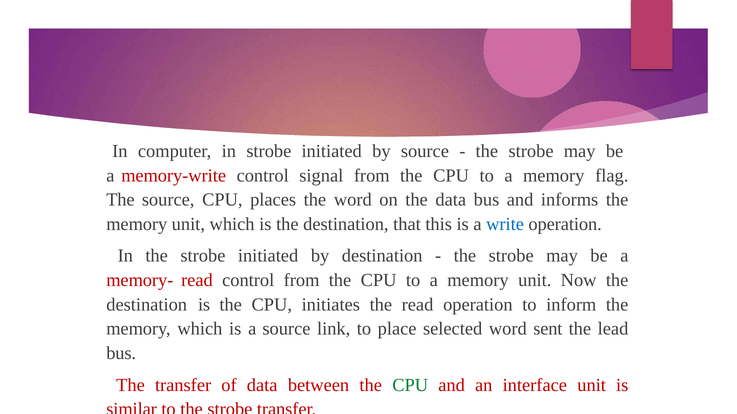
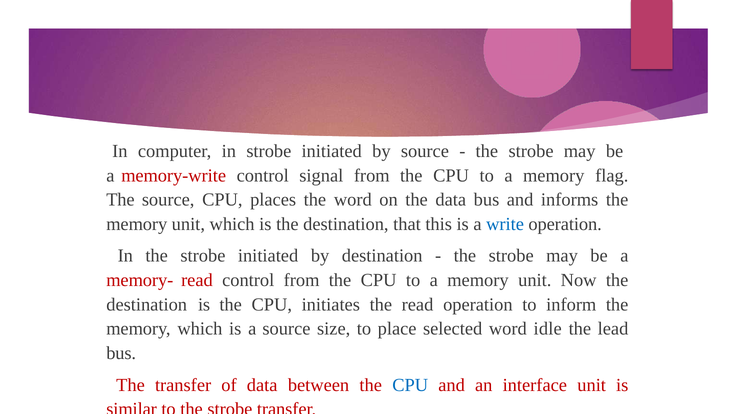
link: link -> size
sent: sent -> idle
CPU at (410, 386) colour: green -> blue
